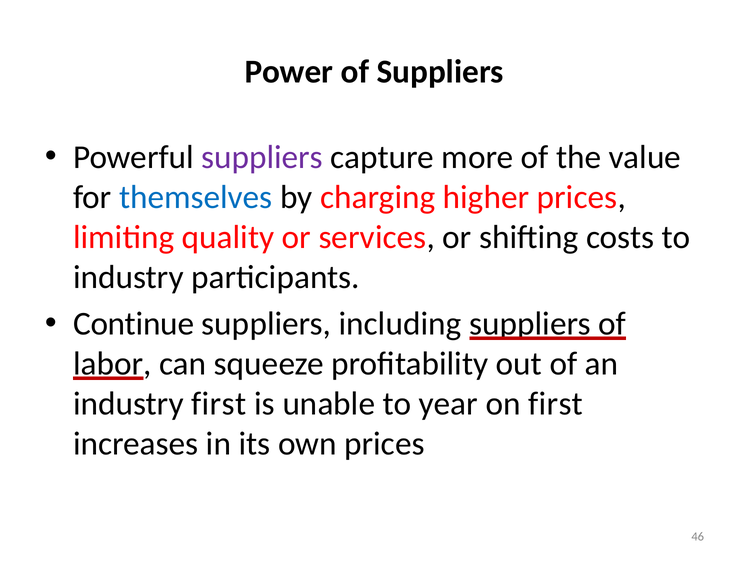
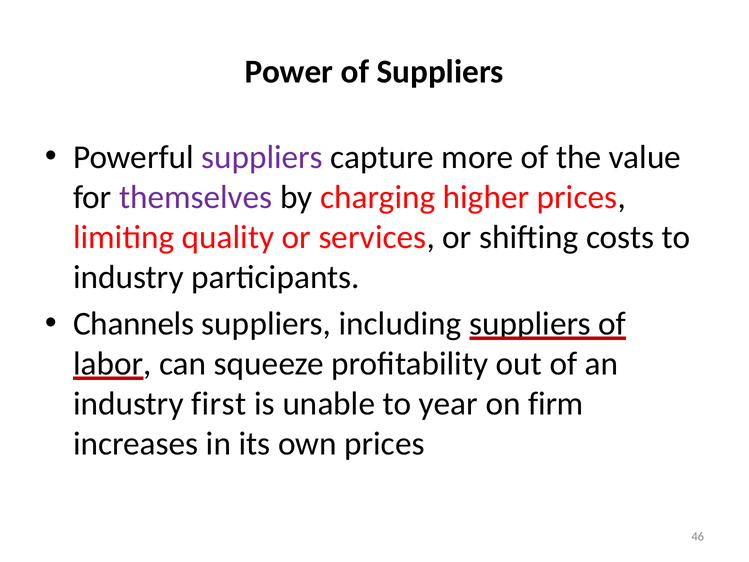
themselves colour: blue -> purple
Continue: Continue -> Channels
on first: first -> firm
